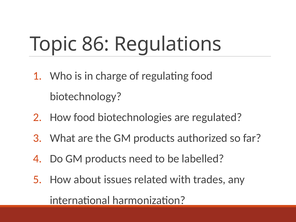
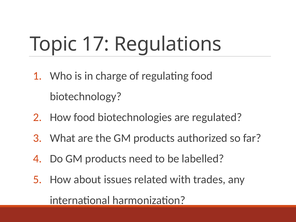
86: 86 -> 17
